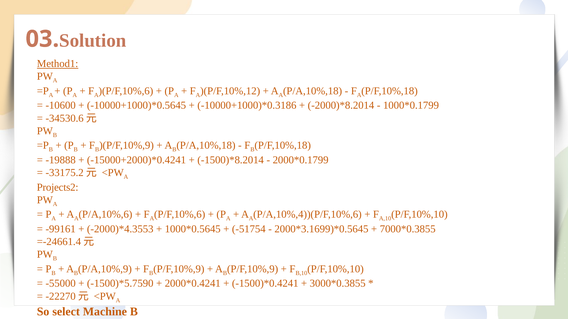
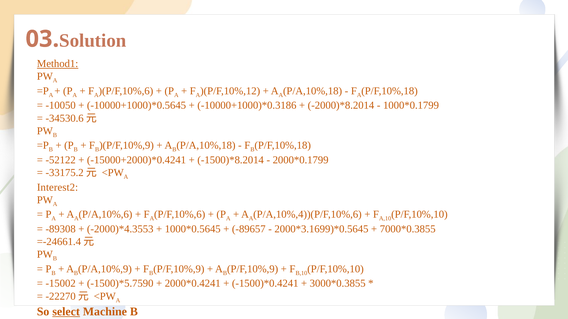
-10600: -10600 -> -10050
-19888: -19888 -> -52122
Projects2: Projects2 -> Interest2
-99161: -99161 -> -89308
-51754: -51754 -> -89657
-55000: -55000 -> -15002
select underline: none -> present
